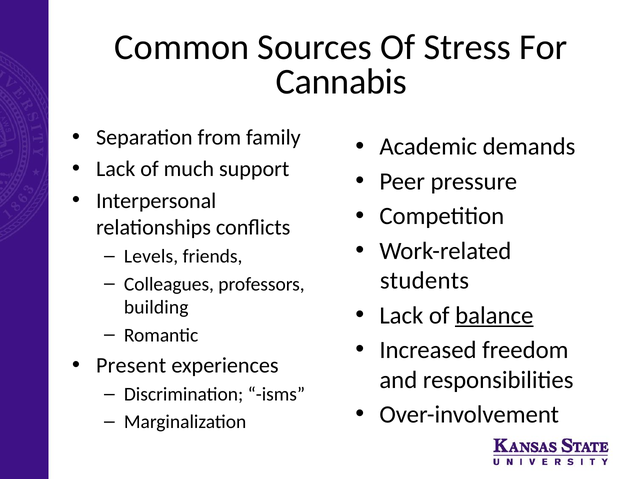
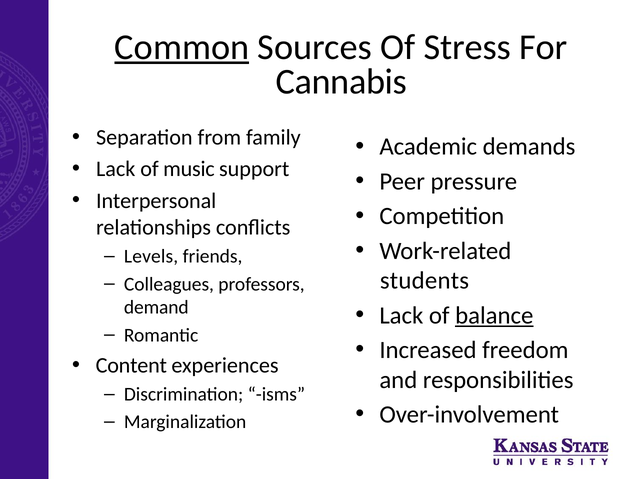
Common underline: none -> present
much: much -> music
building: building -> demand
Present: Present -> Content
